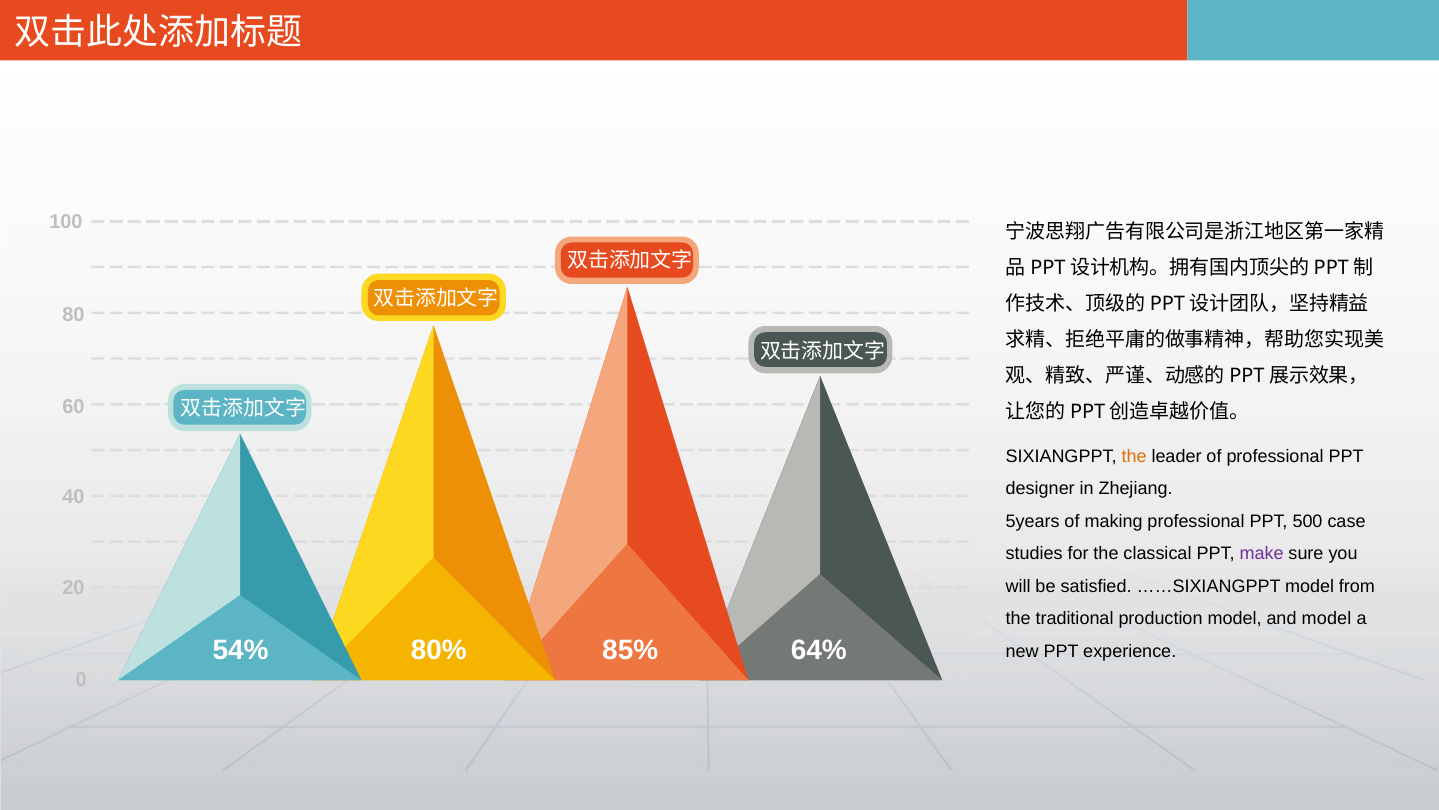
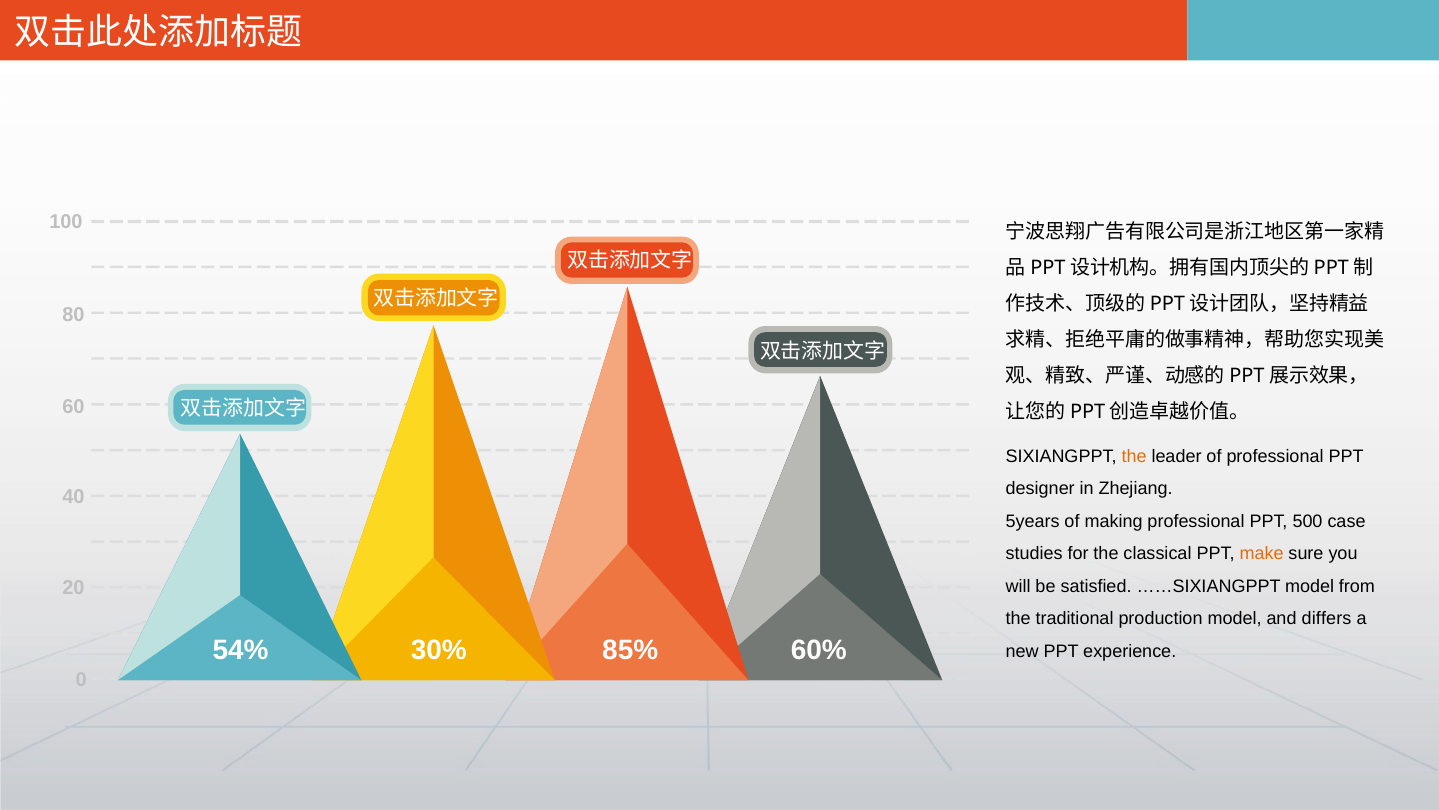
make colour: purple -> orange
and model: model -> differs
80%: 80% -> 30%
64%: 64% -> 60%
